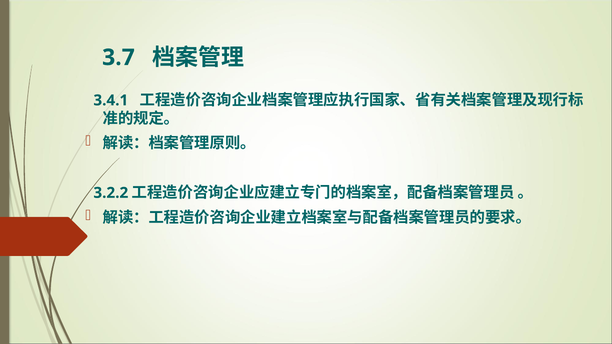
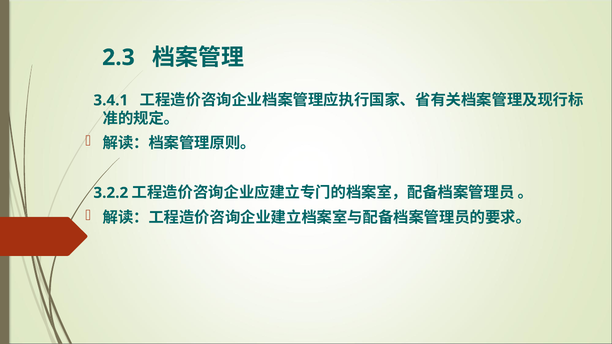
3.7: 3.7 -> 2.3
